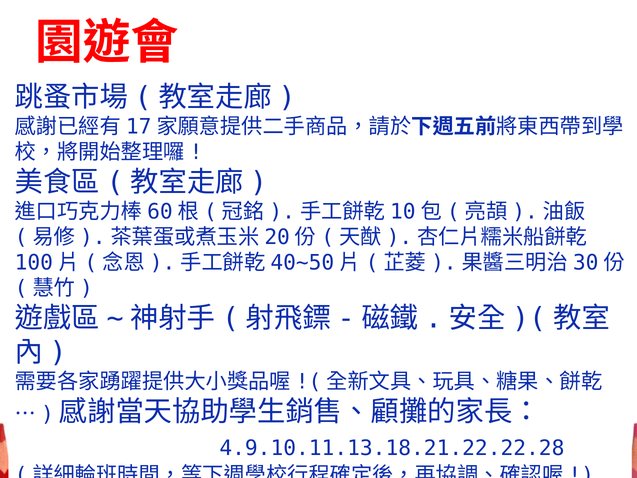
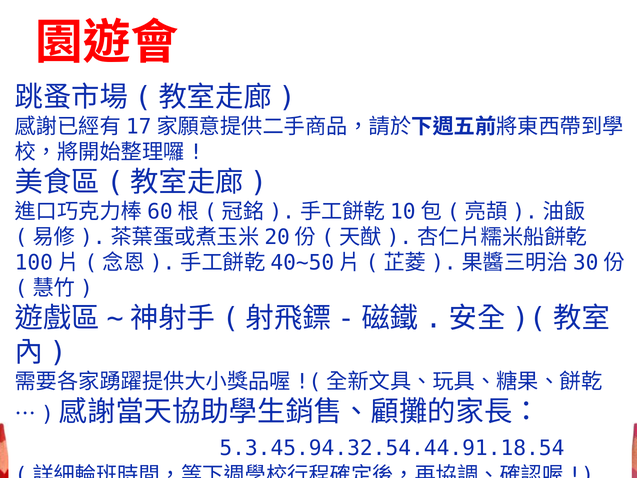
4.9.10.11.13.18.21.22.22.28: 4.9.10.11.13.18.21.22.22.28 -> 5.3.45.94.32.54.44.91.18.54
